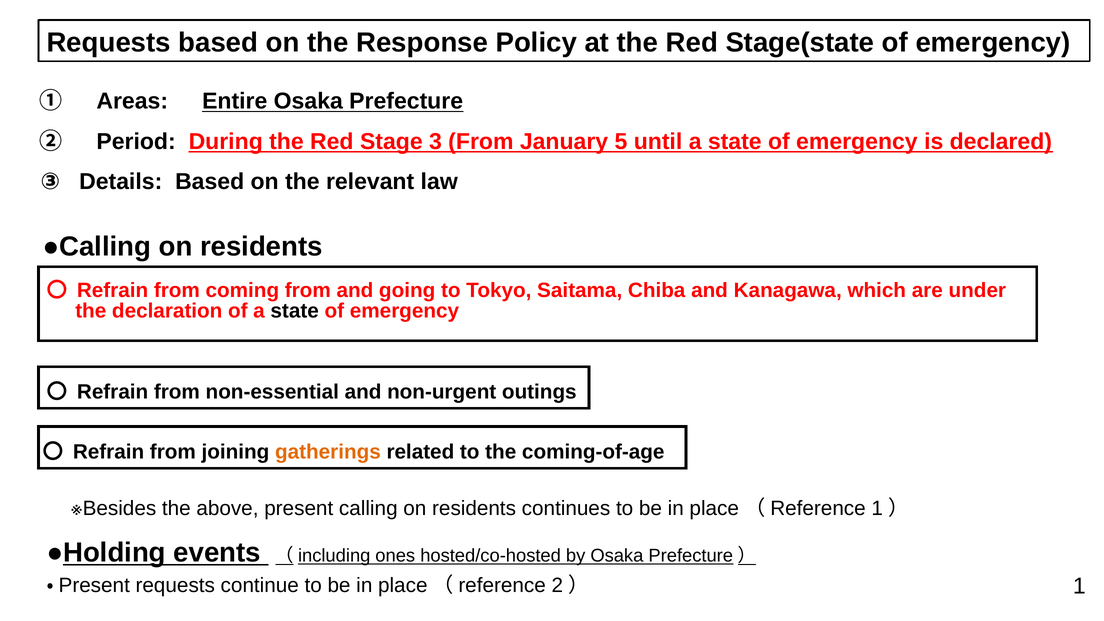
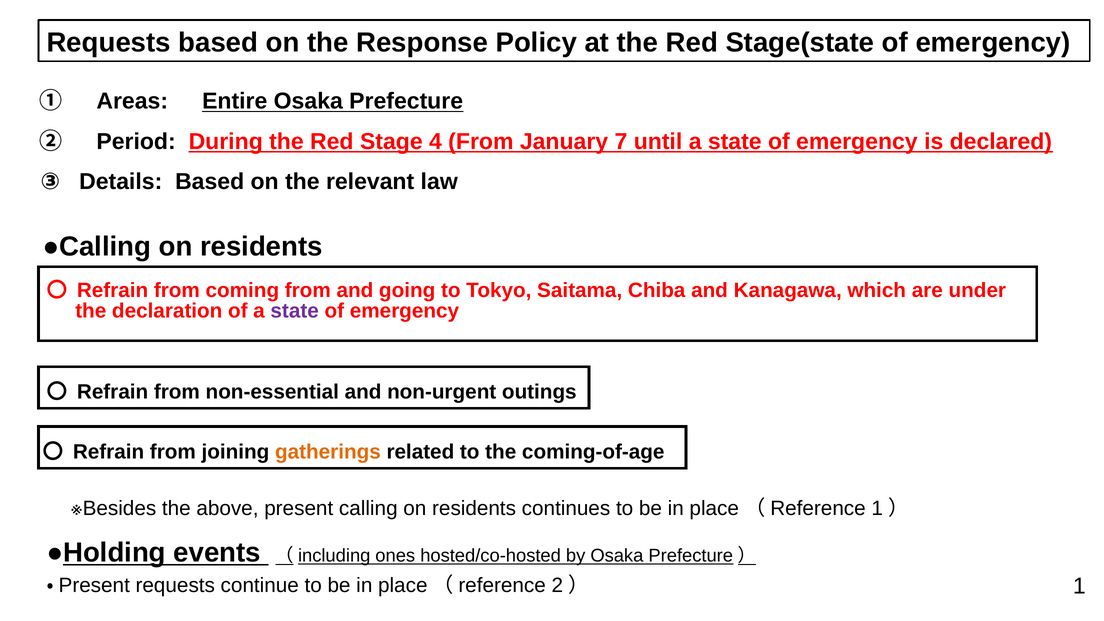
3: 3 -> 4
5: 5 -> 7
state at (295, 311) colour: black -> purple
